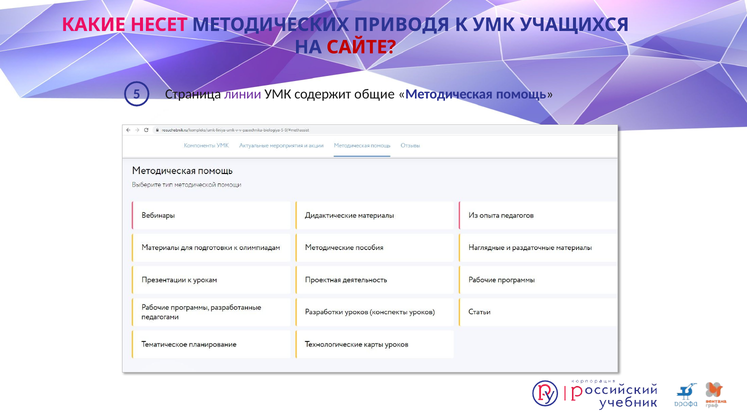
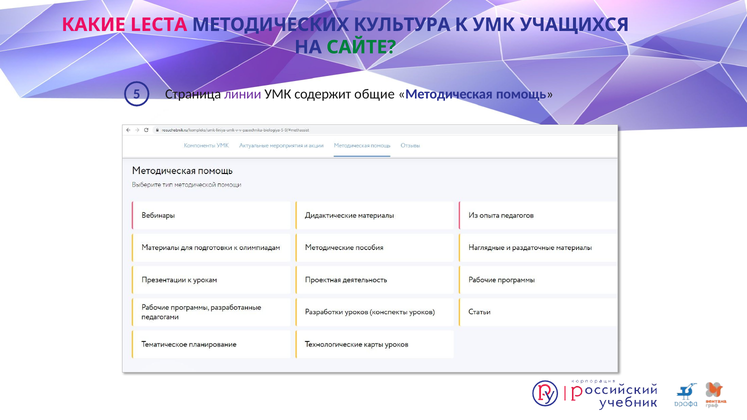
НЕСЕТ: НЕСЕТ -> LECTA
ПРИВОДЯ: ПРИВОДЯ -> КУЛЬТУРА
САЙТЕ colour: red -> green
